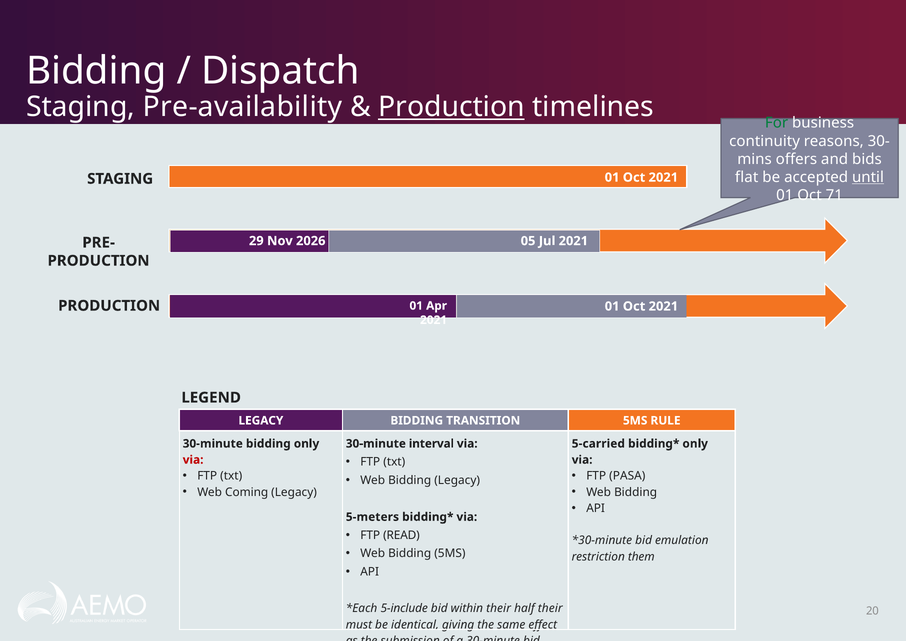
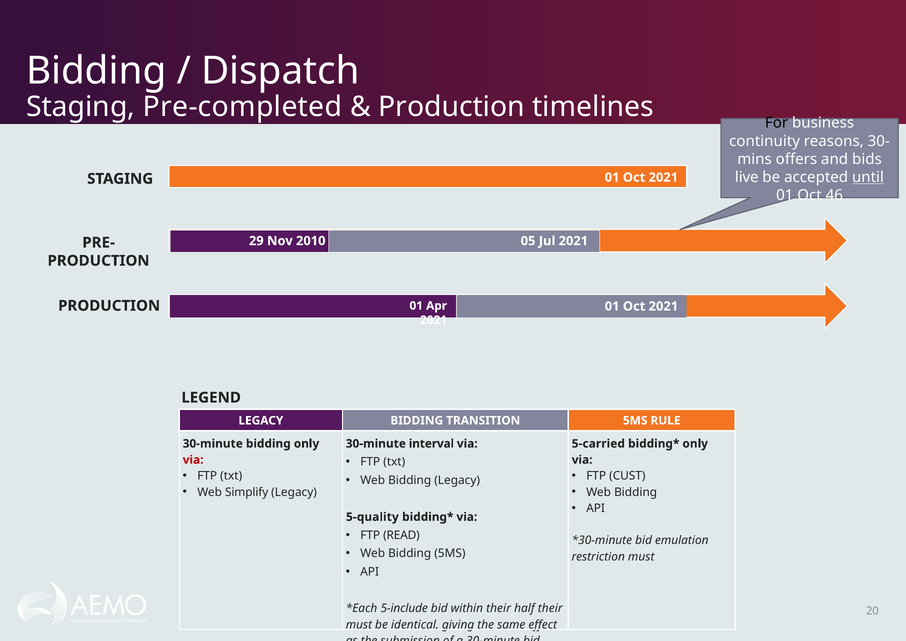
Pre-availability: Pre-availability -> Pre-completed
Production at (451, 107) underline: present -> none
For colour: green -> black
flat: flat -> live
71: 71 -> 46
2026: 2026 -> 2010
PASA: PASA -> CUST
Coming: Coming -> Simplify
5-meters: 5-meters -> 5-quality
restriction them: them -> must
